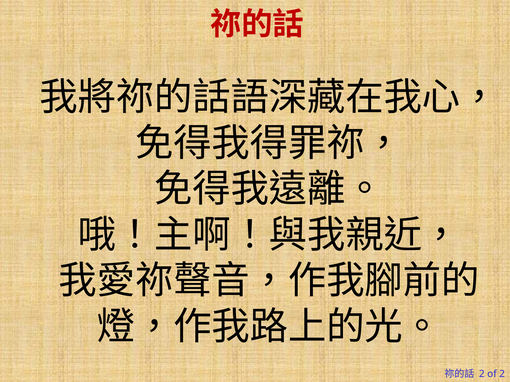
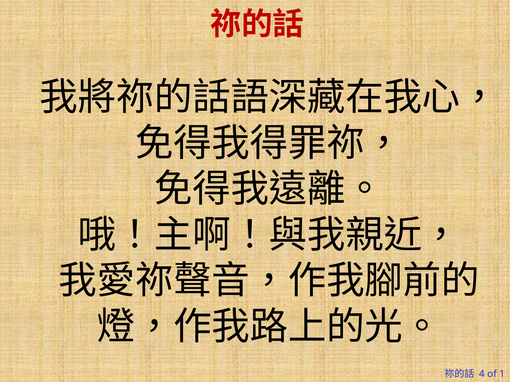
2 at (482, 375): 2 -> 4
of 2: 2 -> 1
